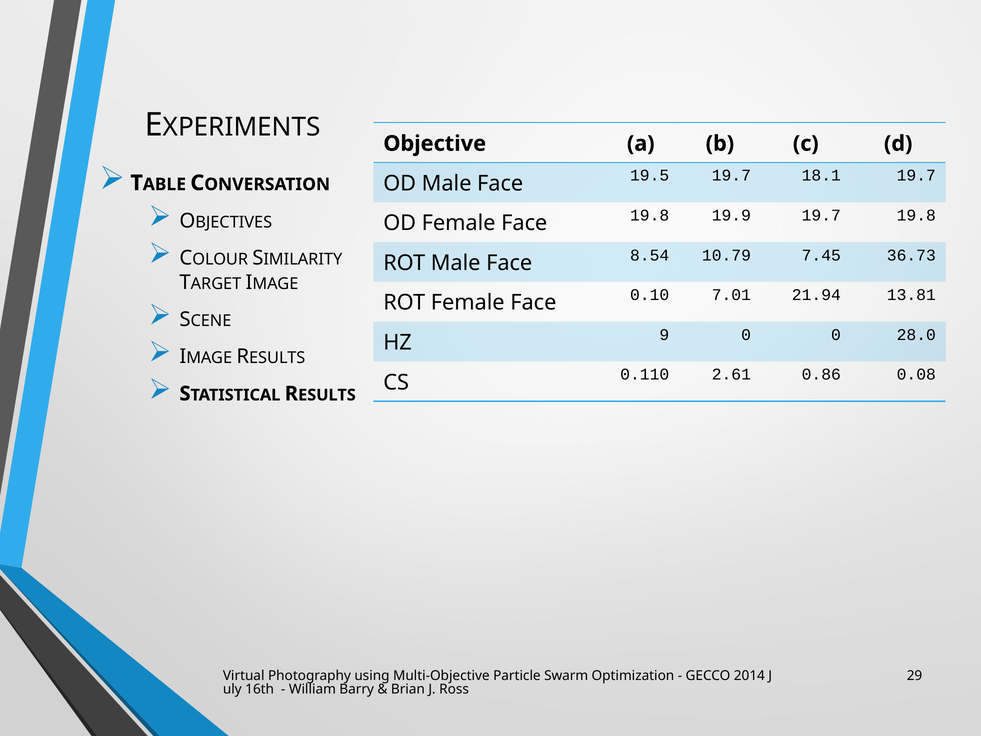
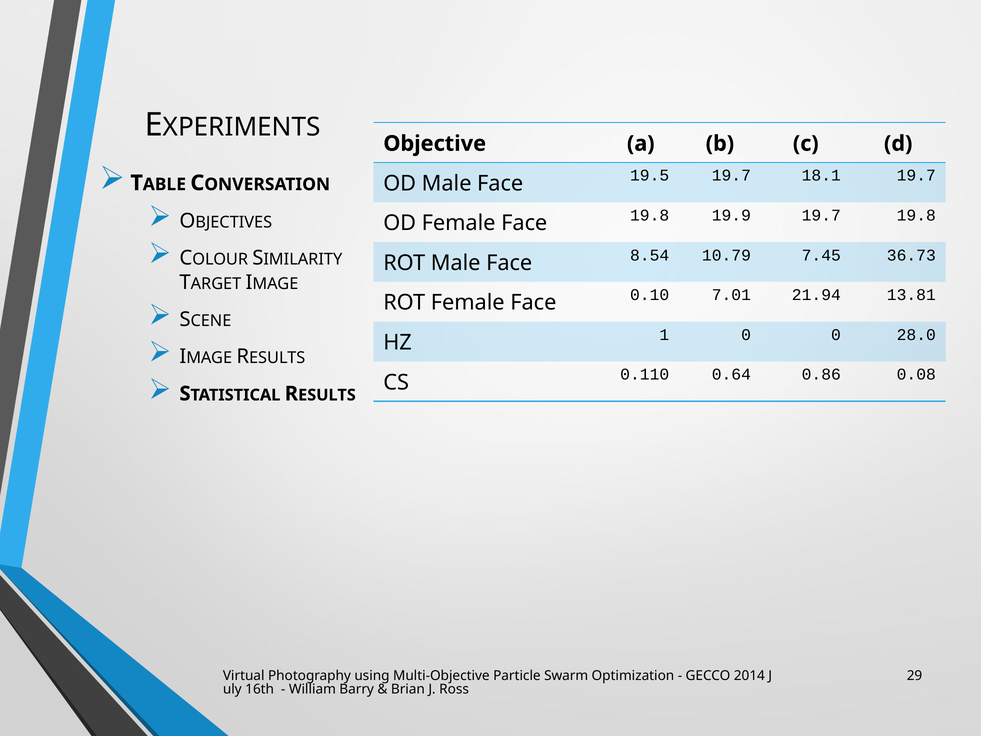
9: 9 -> 1
2.61: 2.61 -> 0.64
